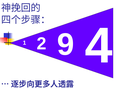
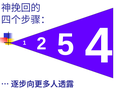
9: 9 -> 5
